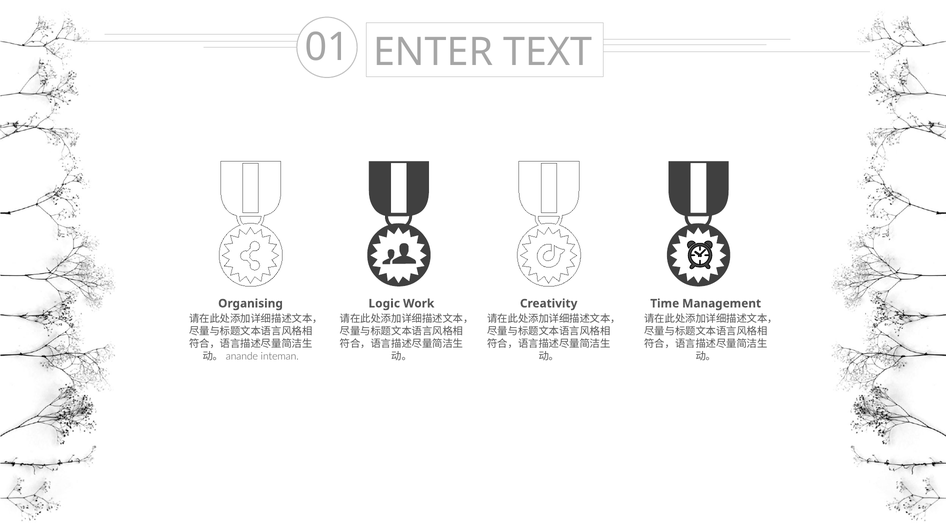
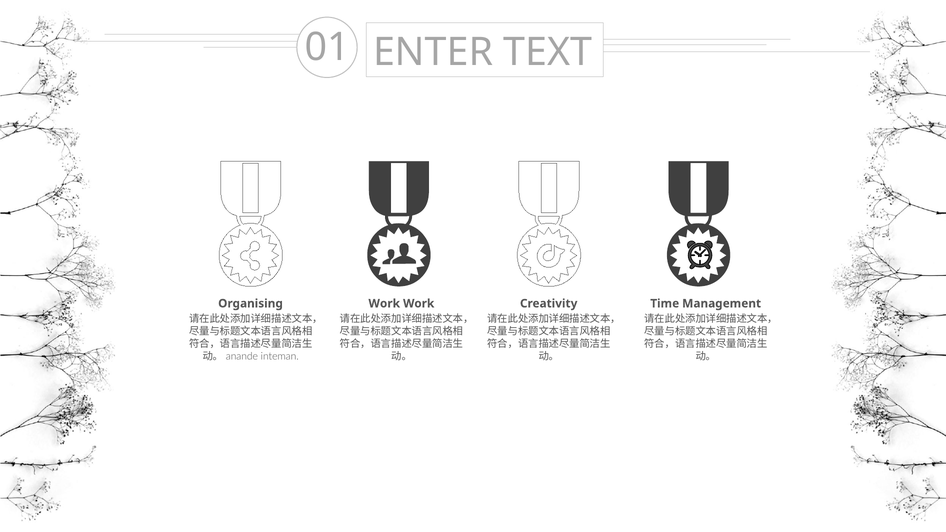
Logic at (384, 304): Logic -> Work
